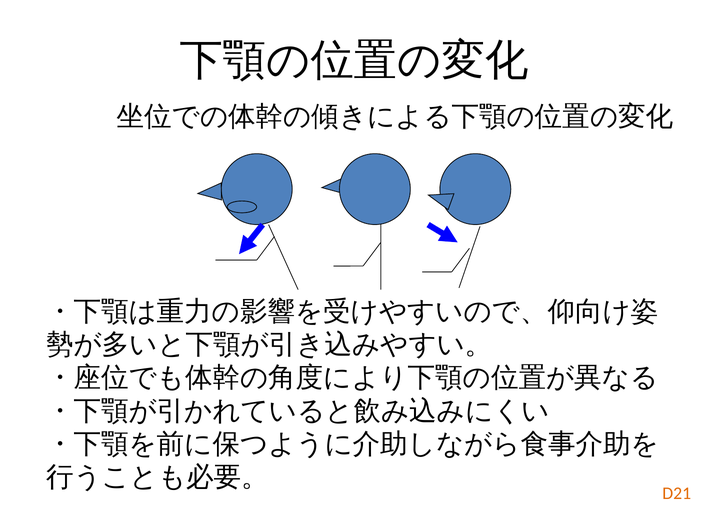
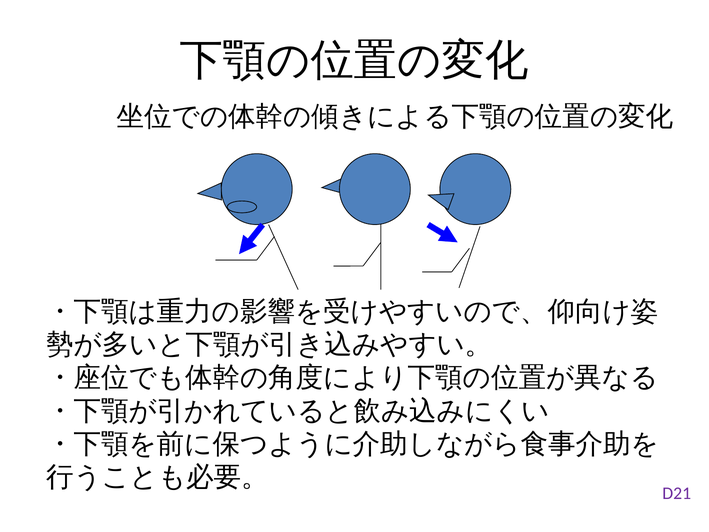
D21 colour: orange -> purple
